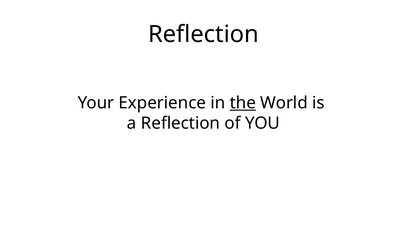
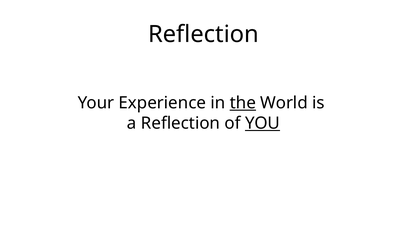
YOU underline: none -> present
